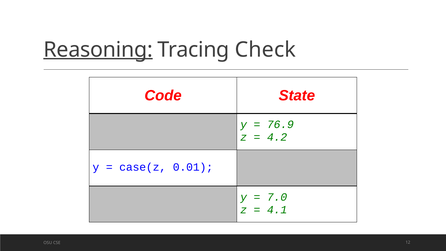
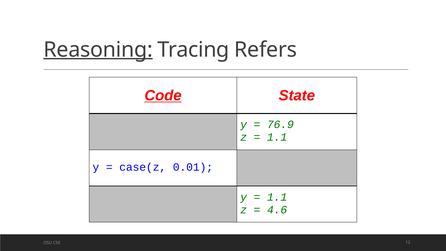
Check: Check -> Refers
Code underline: none -> present
4.2 at (277, 137): 4.2 -> 1.1
7.0 at (277, 197): 7.0 -> 1.1
4.1: 4.1 -> 4.6
